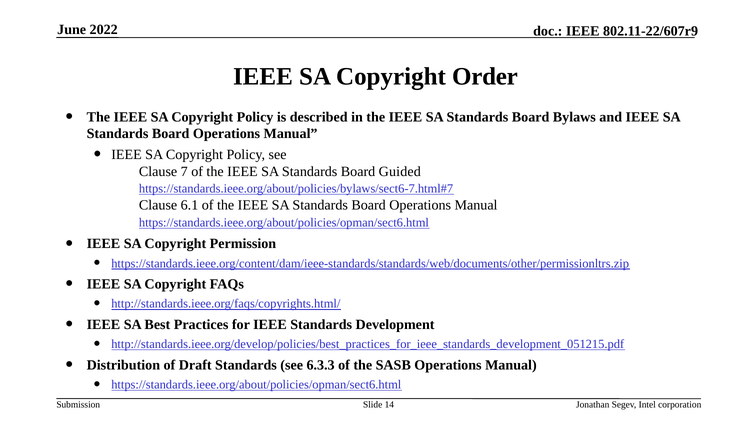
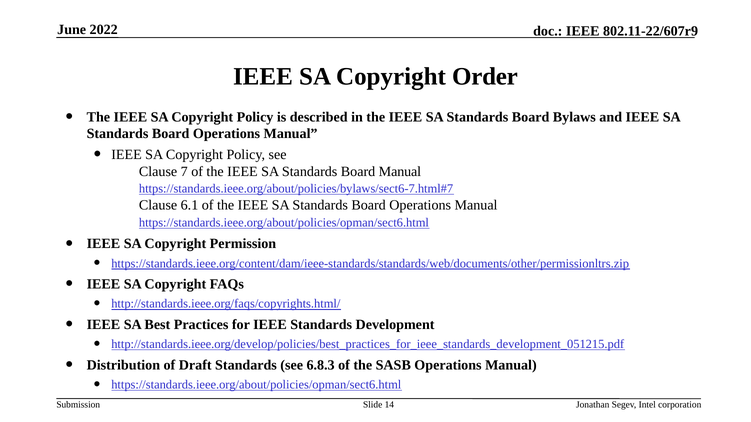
Board Guided: Guided -> Manual
6.3.3: 6.3.3 -> 6.8.3
